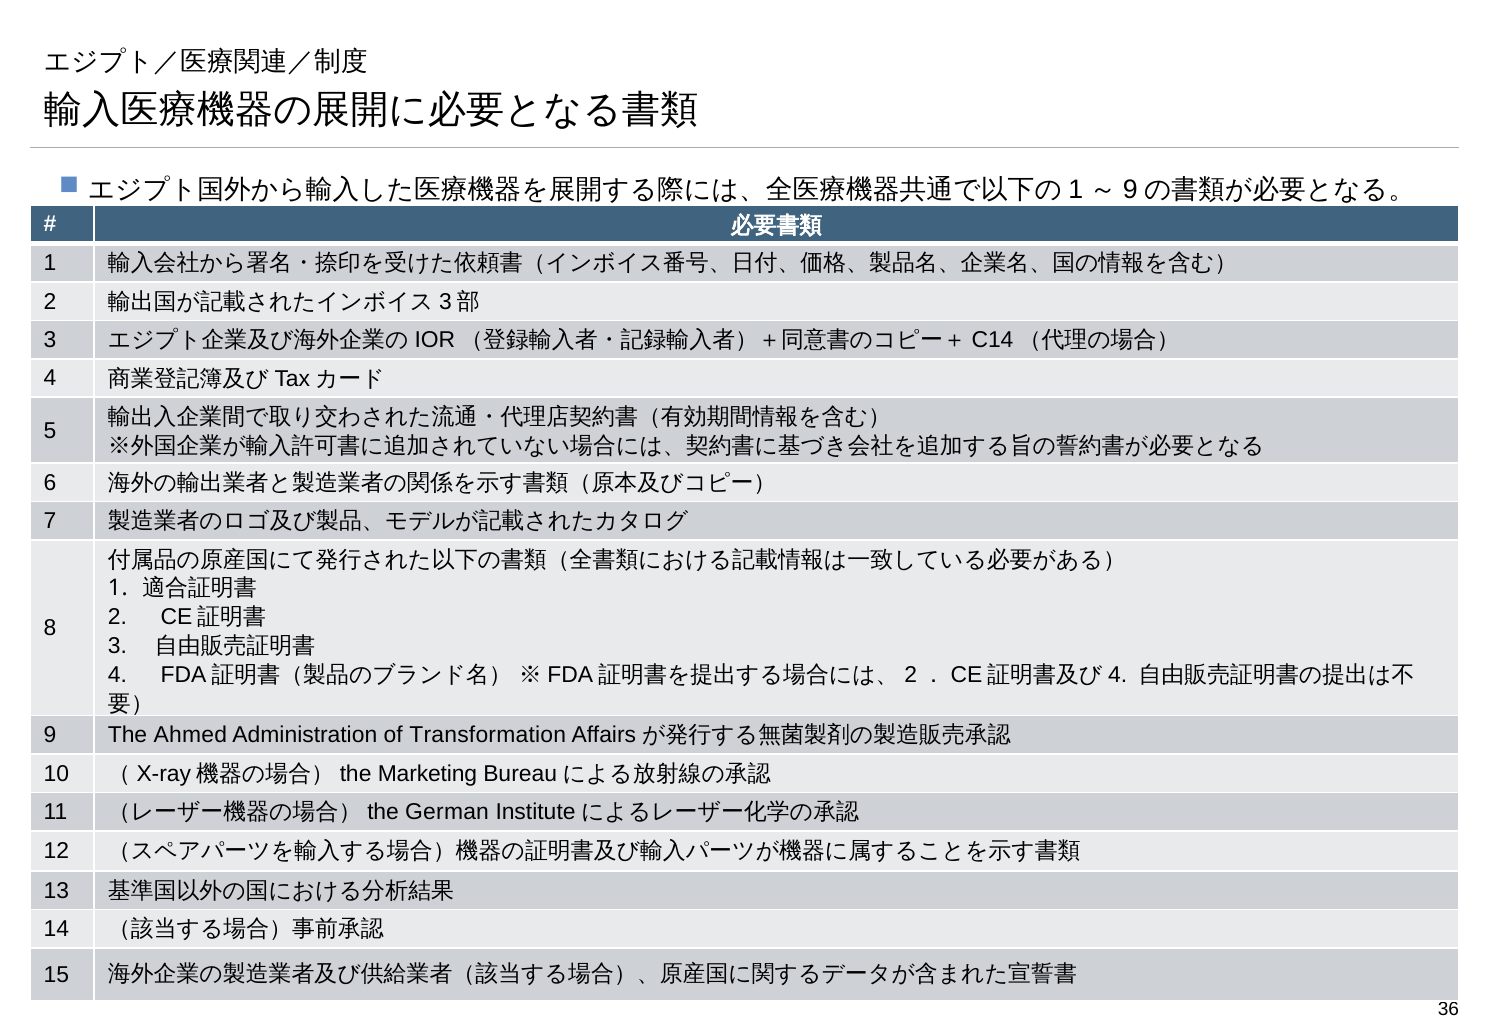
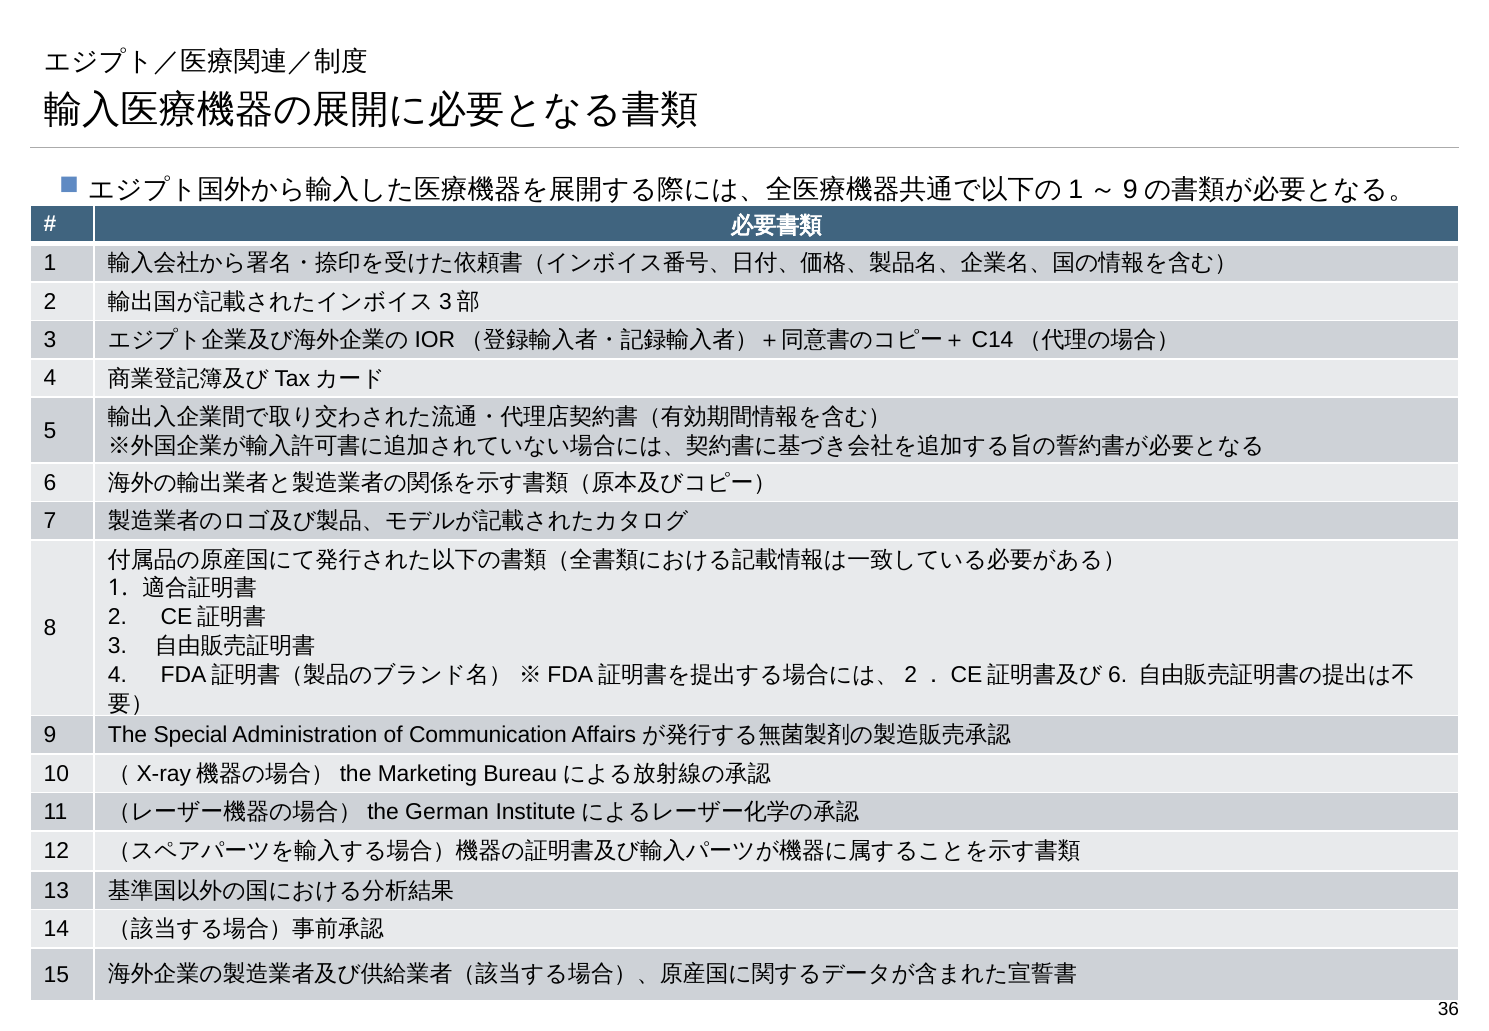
4 at (1118, 675): 4 -> 6
Ahmed: Ahmed -> Special
Transformation: Transformation -> Communication
